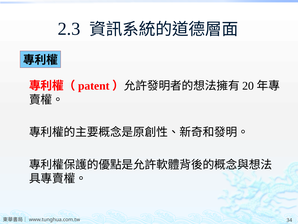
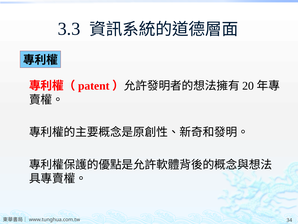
2.3: 2.3 -> 3.3
